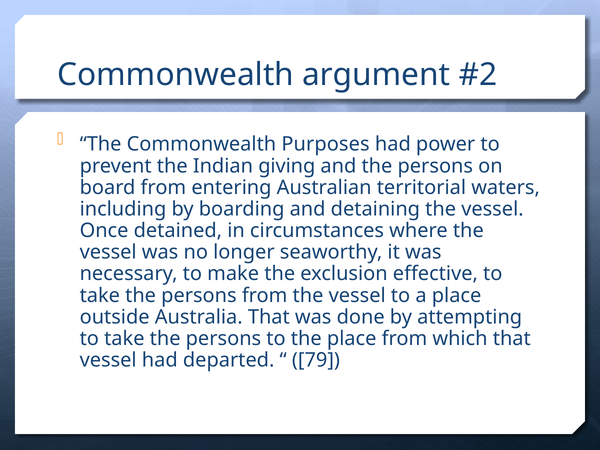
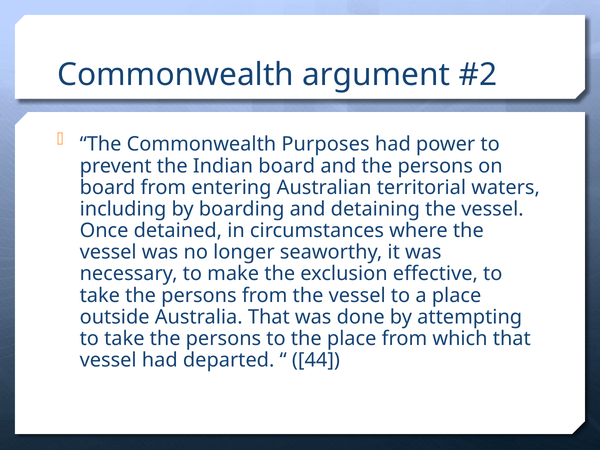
Indian giving: giving -> board
79: 79 -> 44
